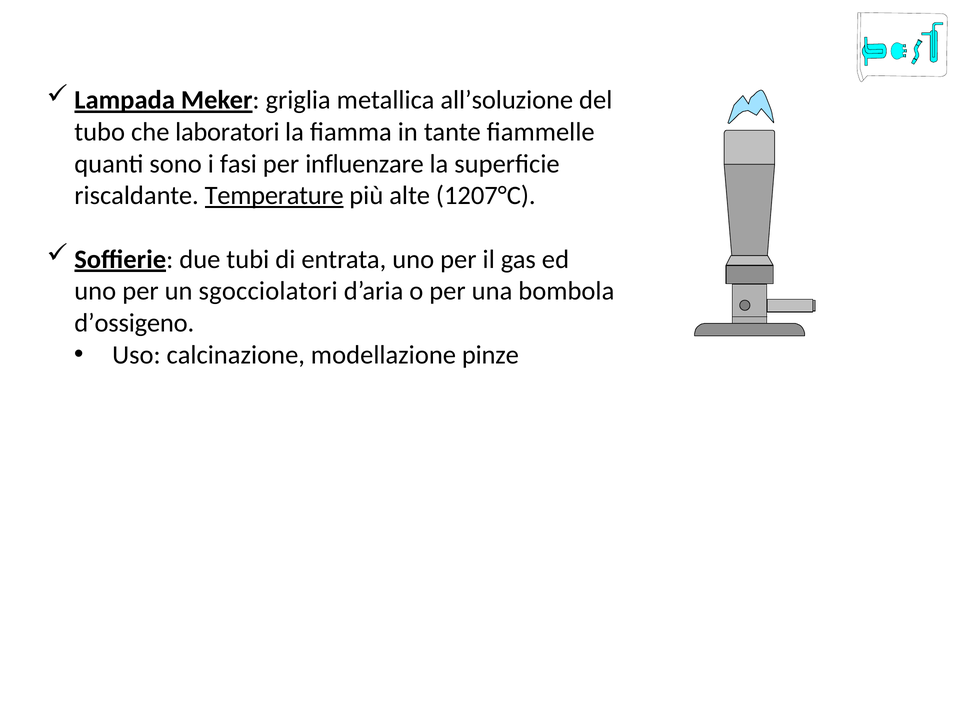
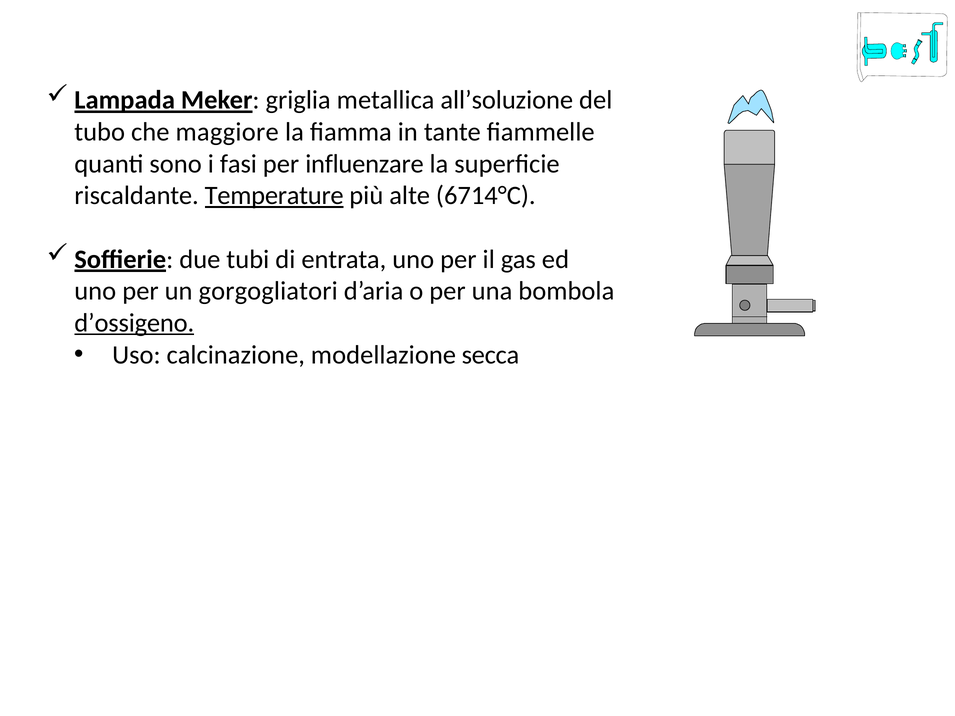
laboratori: laboratori -> maggiore
1207°C: 1207°C -> 6714°C
sgocciolatori: sgocciolatori -> gorgogliatori
d’ossigeno underline: none -> present
pinze: pinze -> secca
